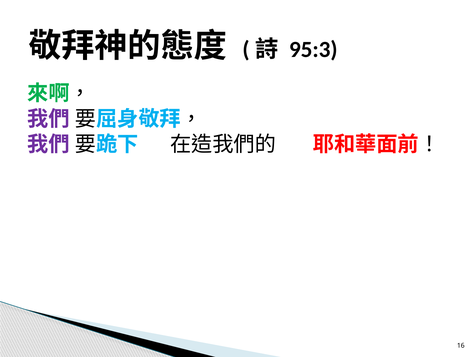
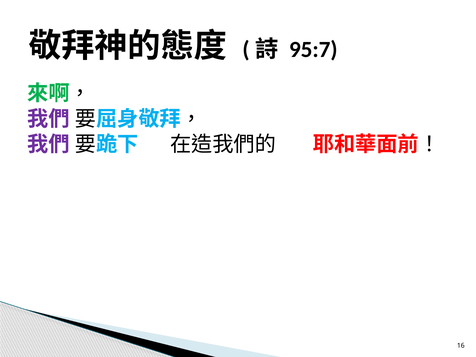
95:3: 95:3 -> 95:7
